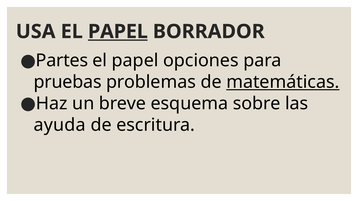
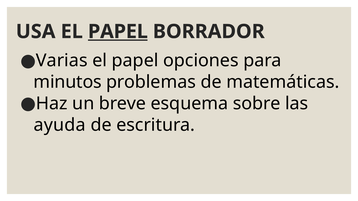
Partes: Partes -> Varias
pruebas: pruebas -> minutos
matemáticas underline: present -> none
